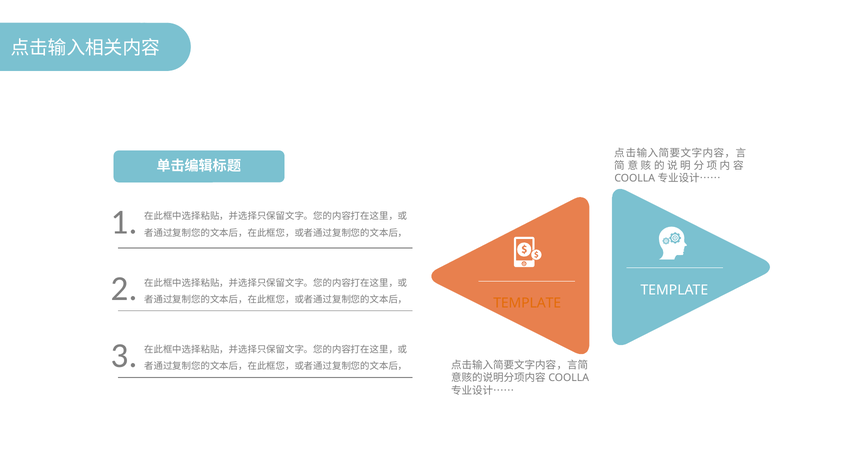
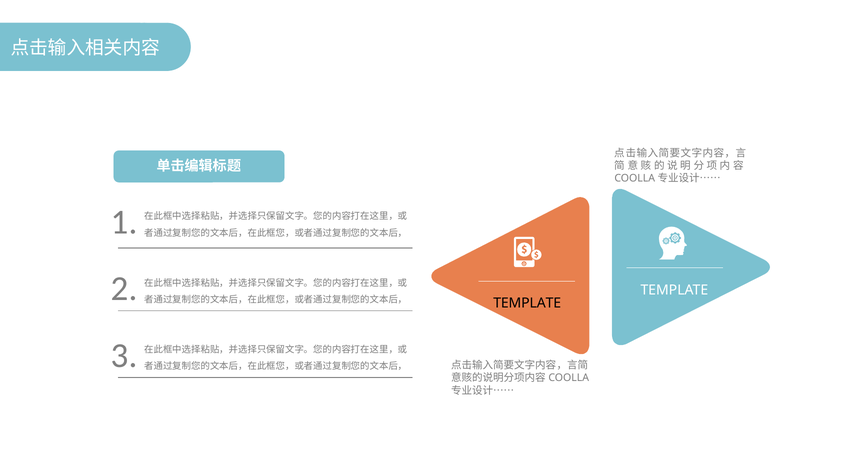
TEMPLATE at (527, 303) colour: orange -> black
